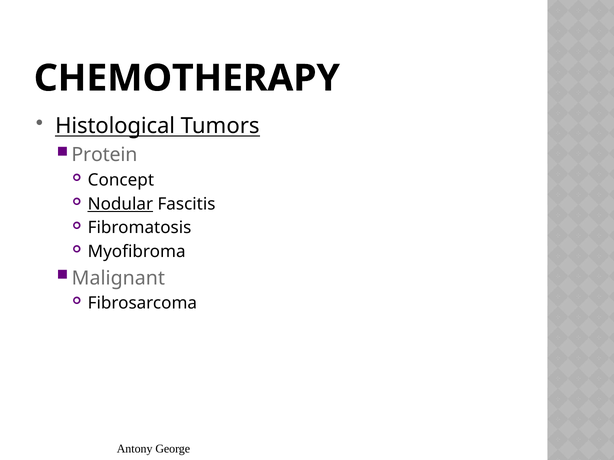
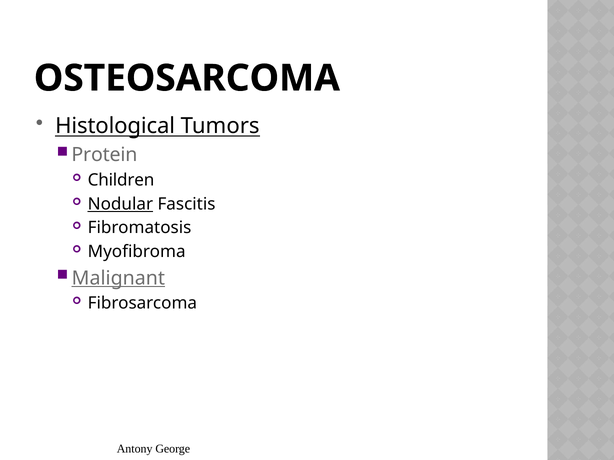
CHEMOTHERAPY: CHEMOTHERAPY -> OSTEOSARCOMA
Concept: Concept -> Children
Malignant underline: none -> present
